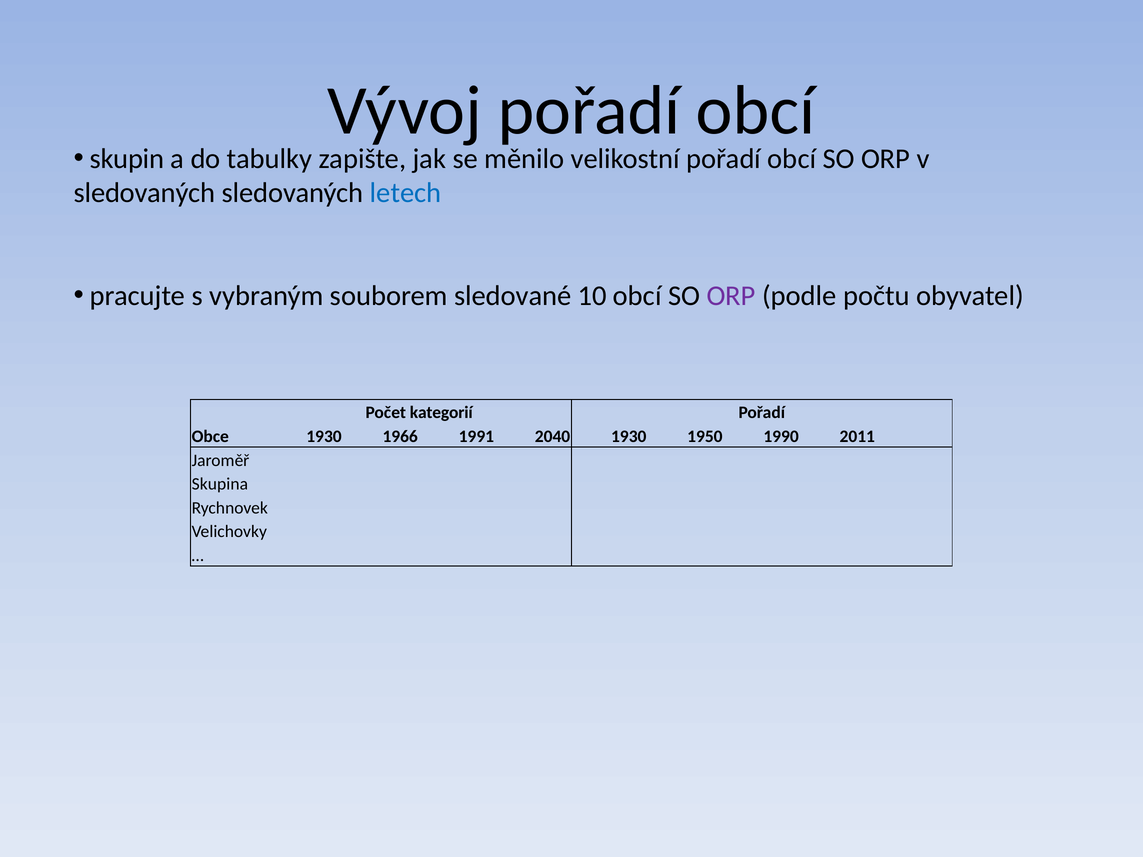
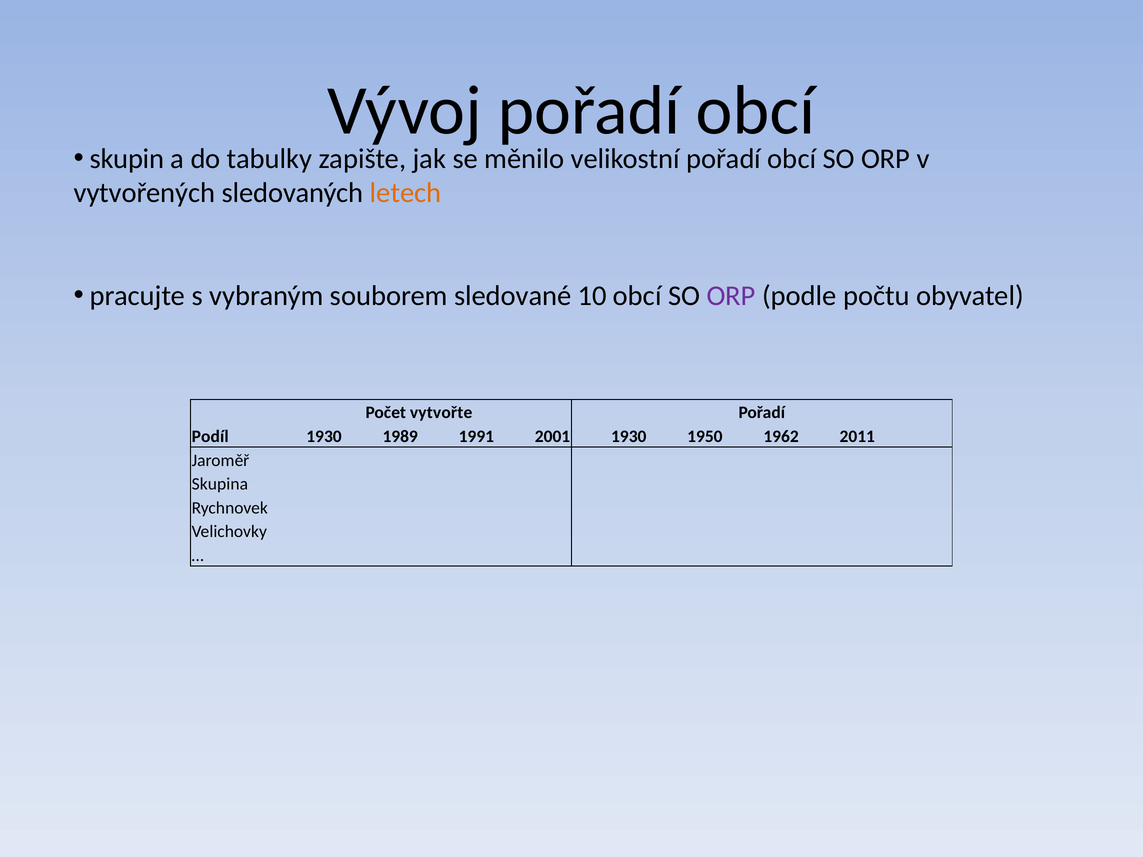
sledovaných at (144, 193): sledovaných -> vytvořených
letech colour: blue -> orange
kategorií: kategorií -> vytvořte
Obce: Obce -> Podíl
1966: 1966 -> 1989
2040: 2040 -> 2001
1990: 1990 -> 1962
